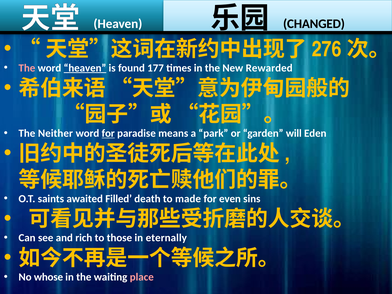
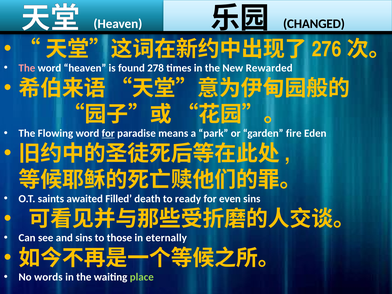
heaven at (85, 68) underline: present -> none
177: 177 -> 278
Neither: Neither -> Flowing
will: will -> fire
made: made -> ready
and rich: rich -> sins
whose: whose -> words
place colour: pink -> light green
